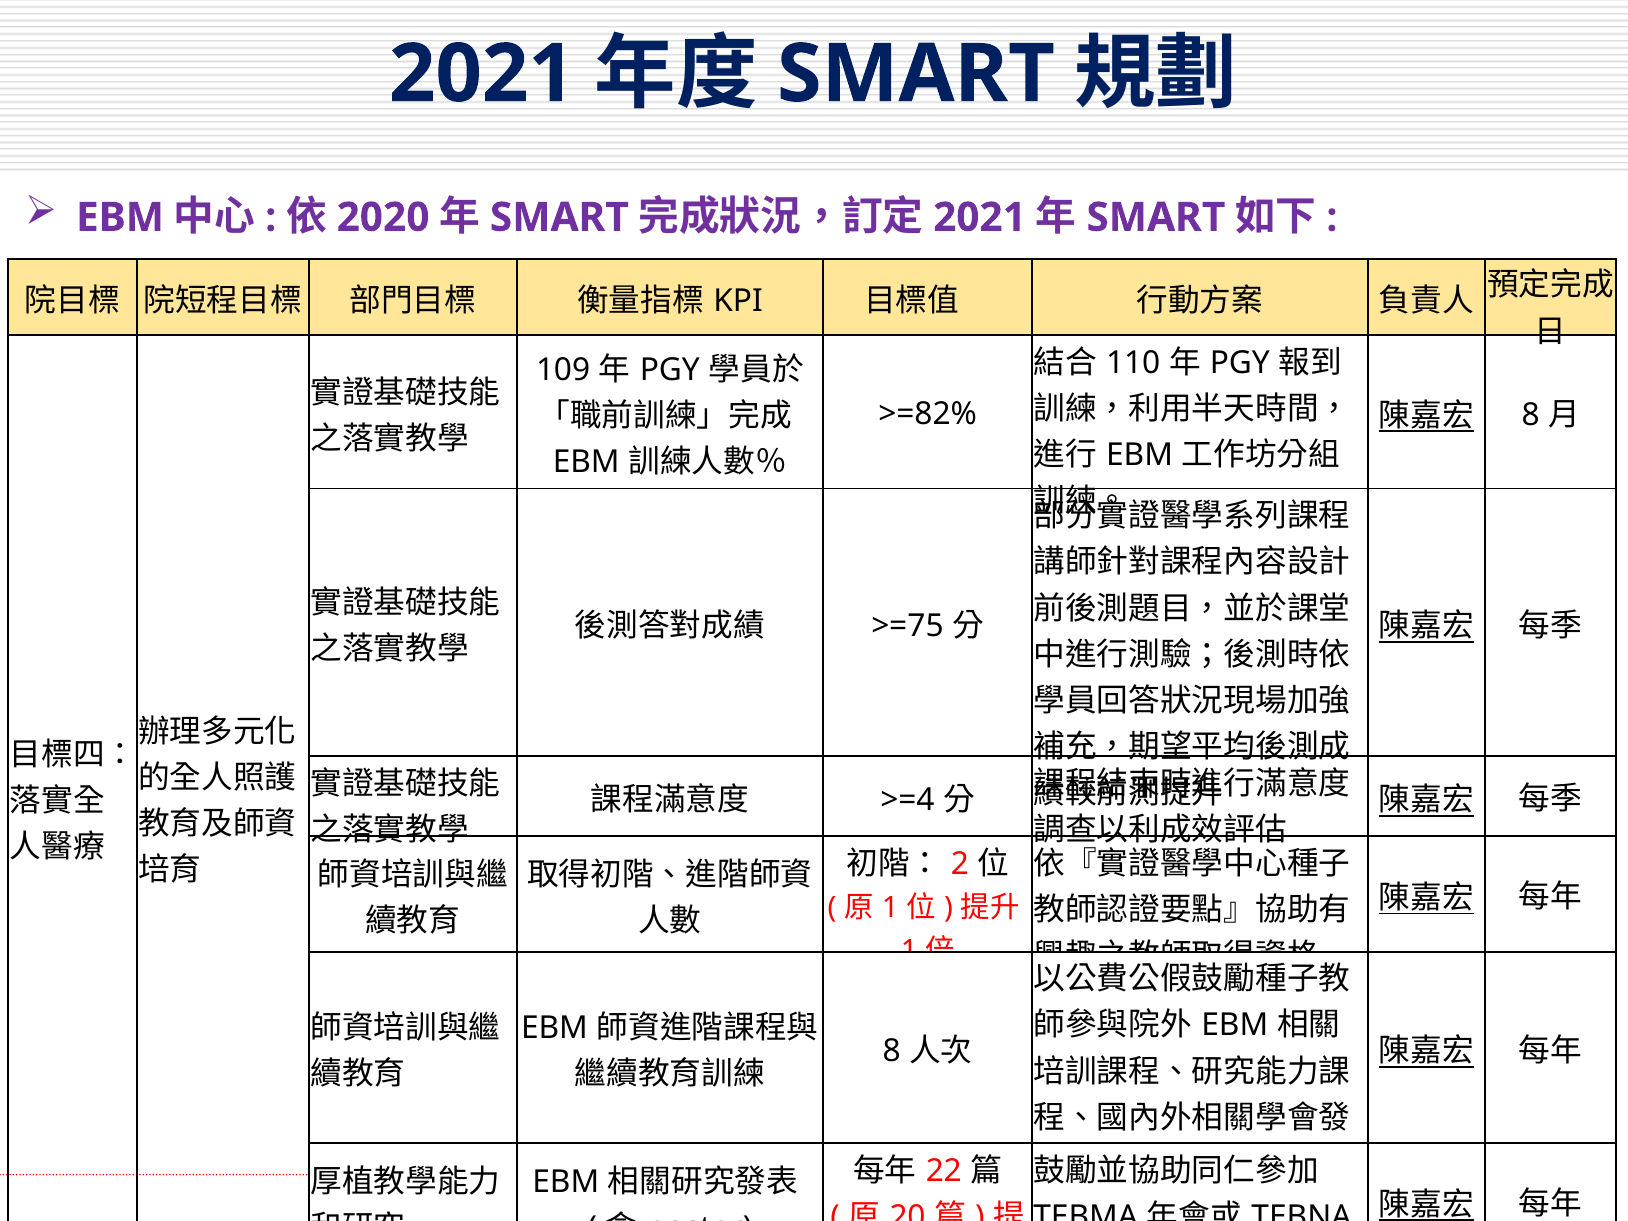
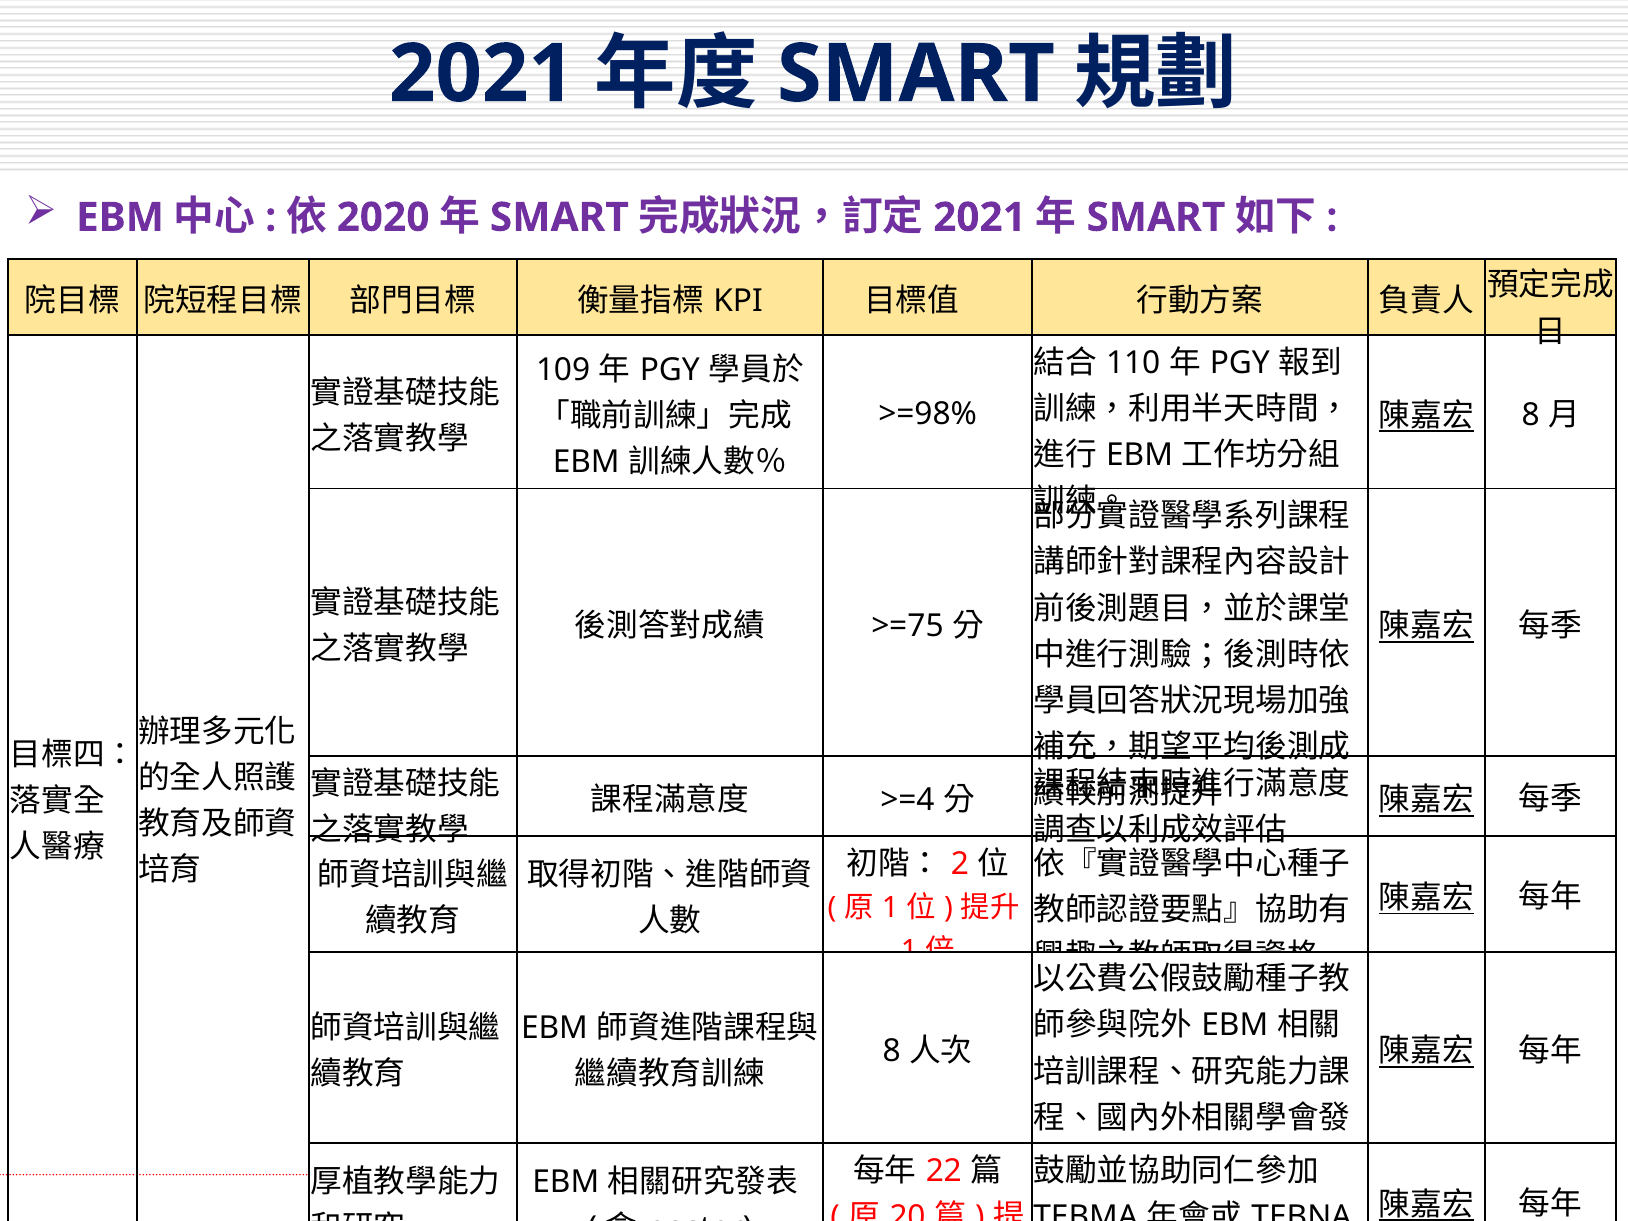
>=82%: >=82% -> >=98%
